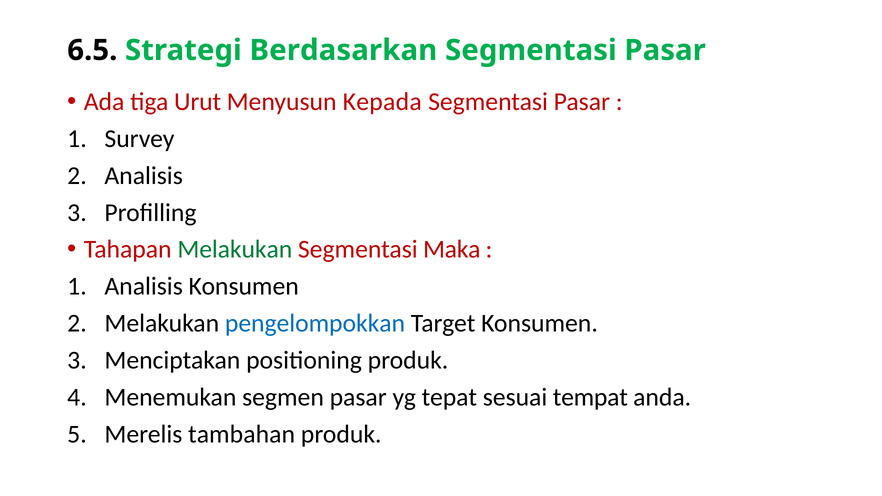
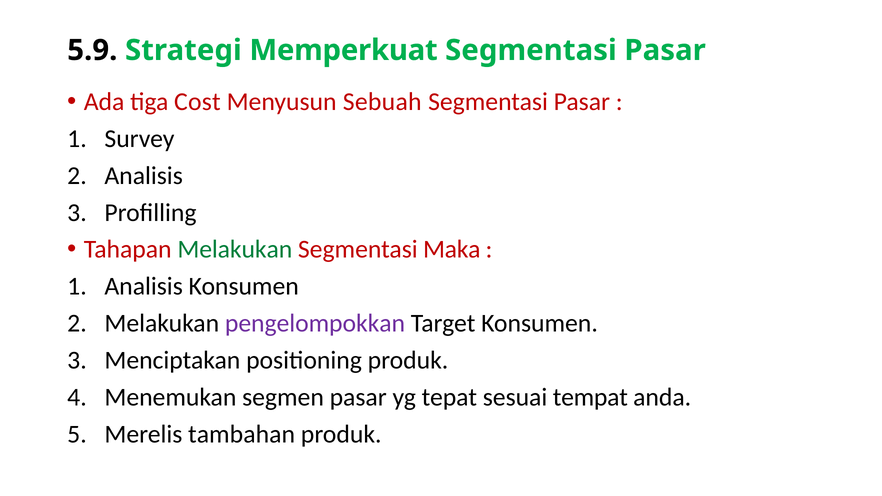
6.5: 6.5 -> 5.9
Berdasarkan: Berdasarkan -> Memperkuat
Urut: Urut -> Cost
Kepada: Kepada -> Sebuah
pengelompokkan colour: blue -> purple
